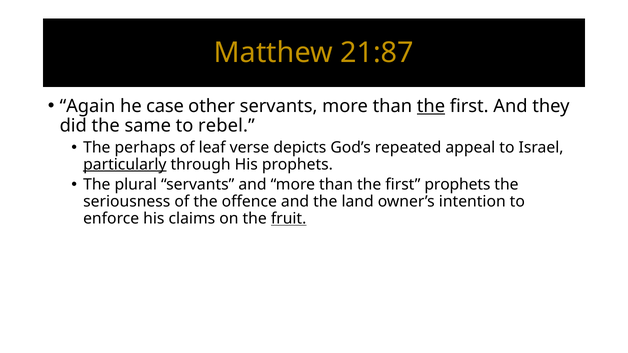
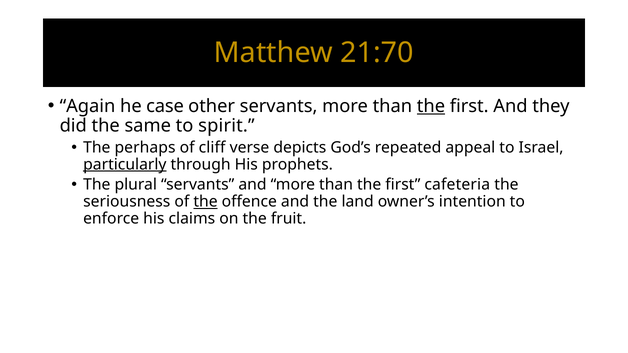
21:87: 21:87 -> 21:70
rebel: rebel -> spirit
leaf: leaf -> cliff
first prophets: prophets -> cafeteria
the at (206, 202) underline: none -> present
fruit underline: present -> none
